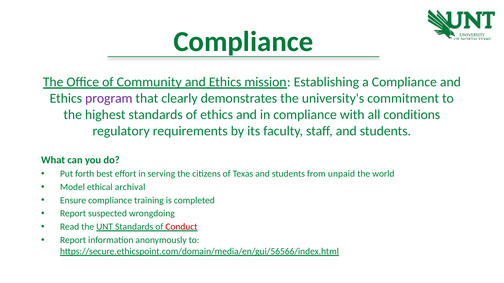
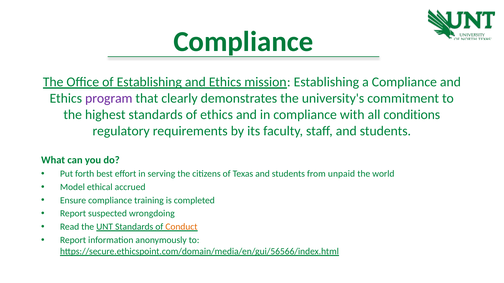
of Community: Community -> Establishing
archival: archival -> accrued
Conduct colour: red -> orange
